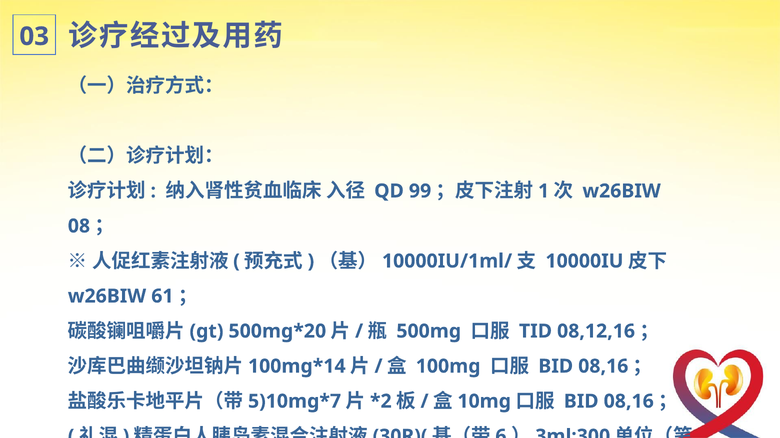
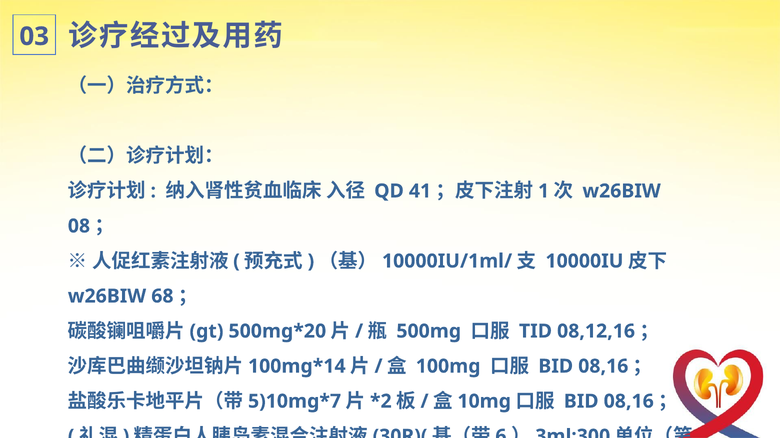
99: 99 -> 41
61: 61 -> 68
